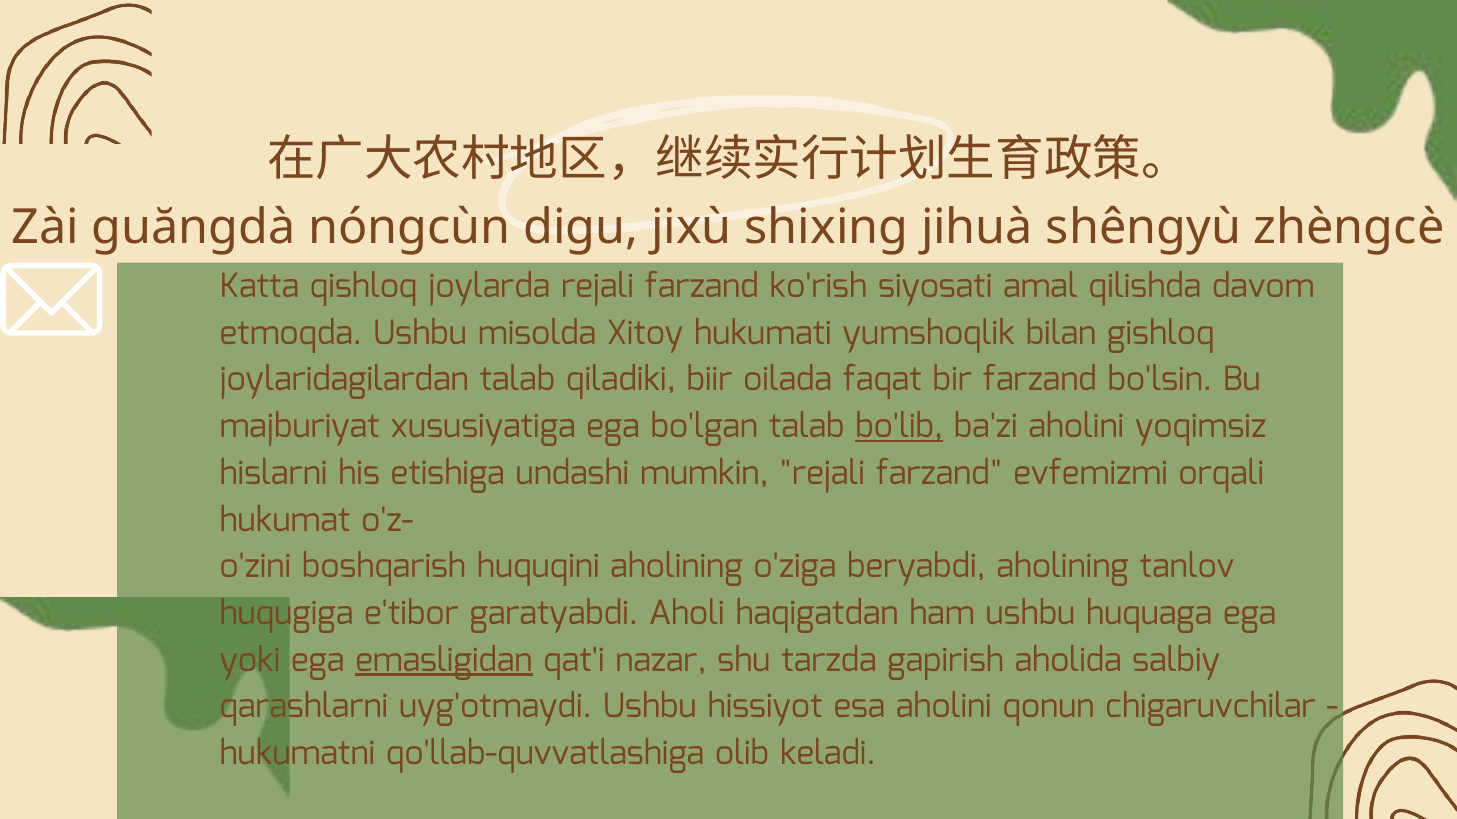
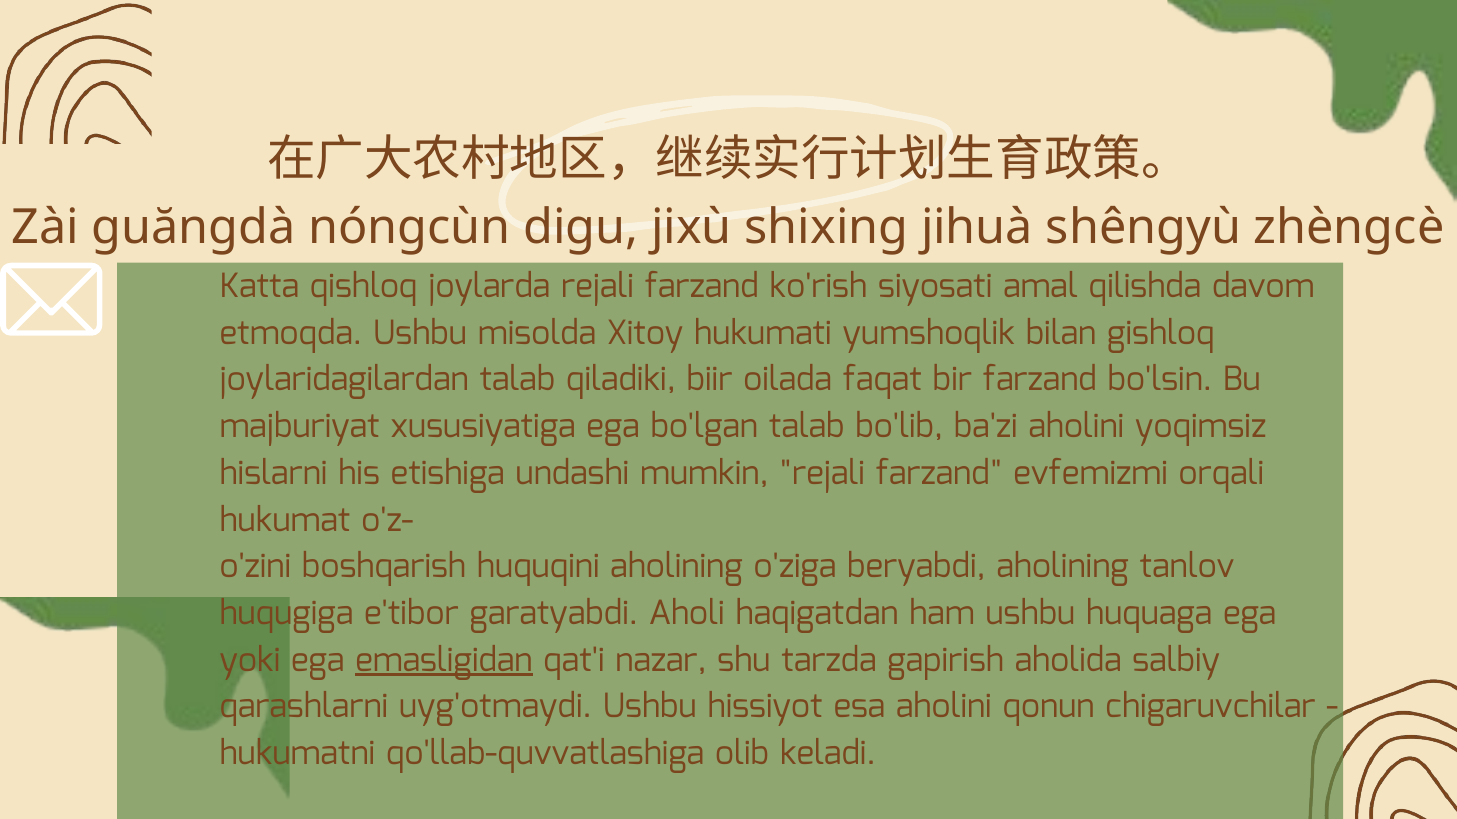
bo'lib underline: present -> none
